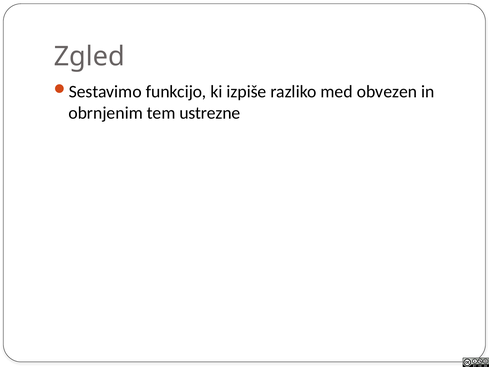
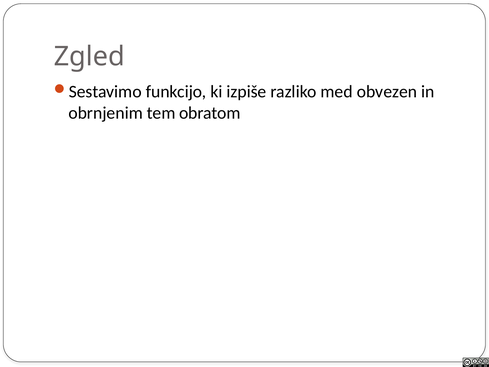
ustrezne: ustrezne -> obratom
